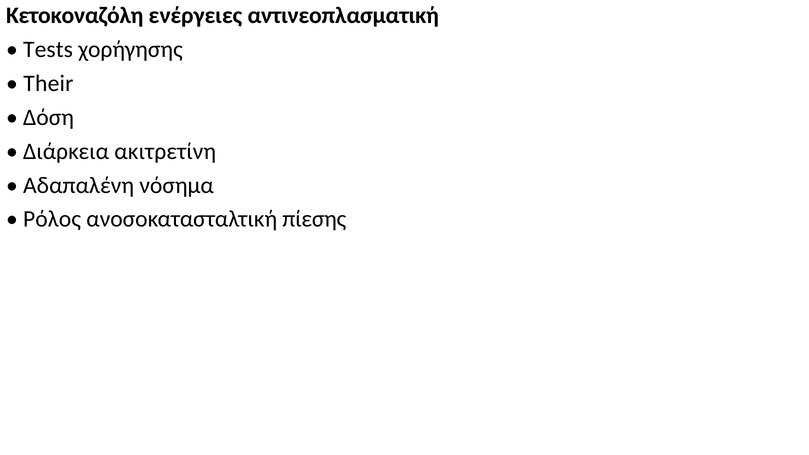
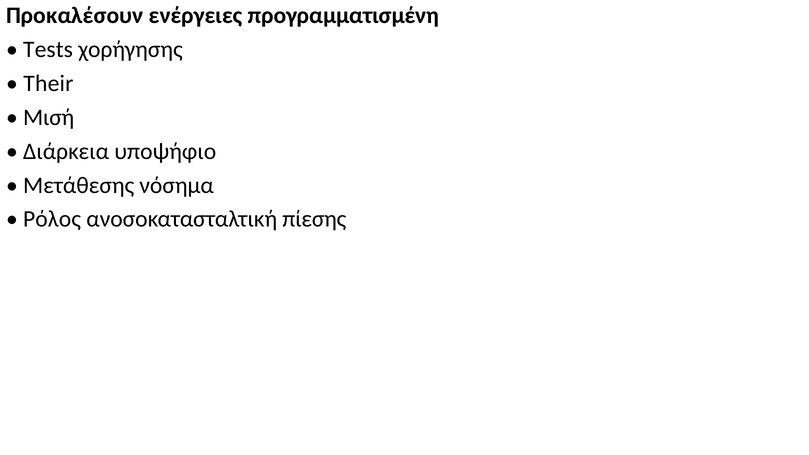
Κετοκοναζόλη: Κετοκοναζόλη -> Προκαλέσουν
αντινεοπλασματική: αντινεοπλασματική -> προγραμματισμένη
Δόση: Δόση -> Μισή
ακιτρετίνη: ακιτρετίνη -> υποψήφιο
Αδαπαλένη: Αδαπαλένη -> Μετάθεσης
